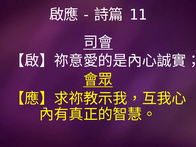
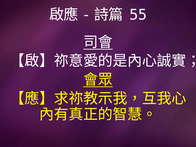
11: 11 -> 55
